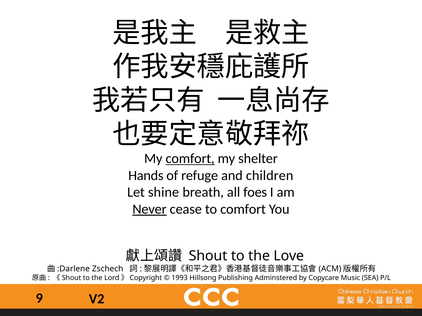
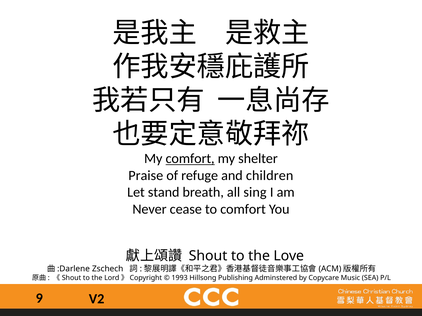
Hands: Hands -> Praise
shine: shine -> stand
foes: foes -> sing
Never underline: present -> none
